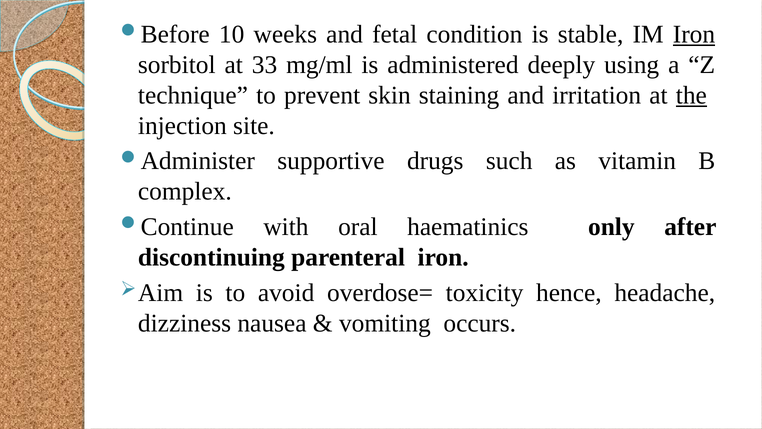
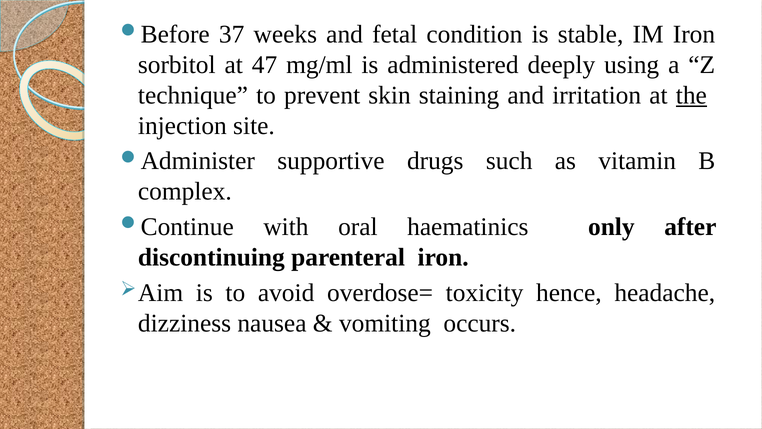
10: 10 -> 37
Iron at (694, 34) underline: present -> none
33: 33 -> 47
